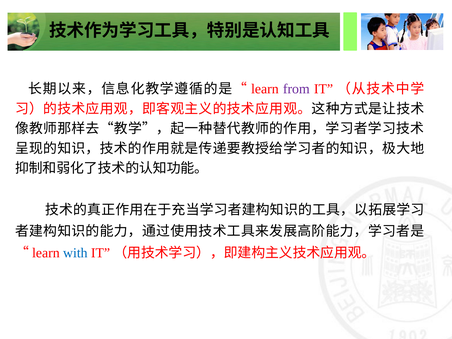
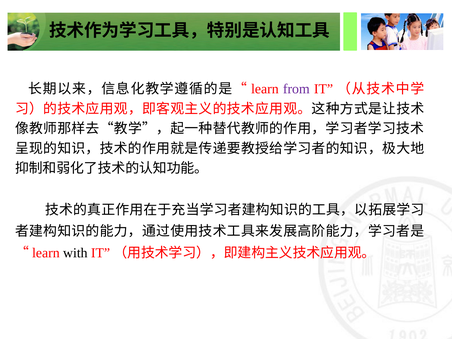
with colour: blue -> black
